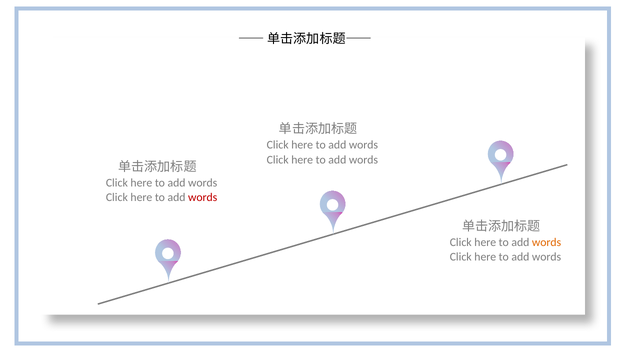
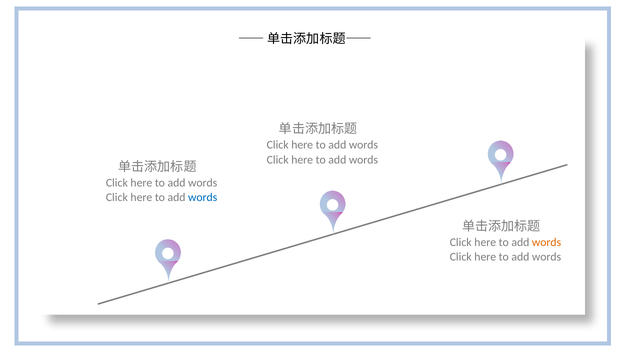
words at (203, 198) colour: red -> blue
